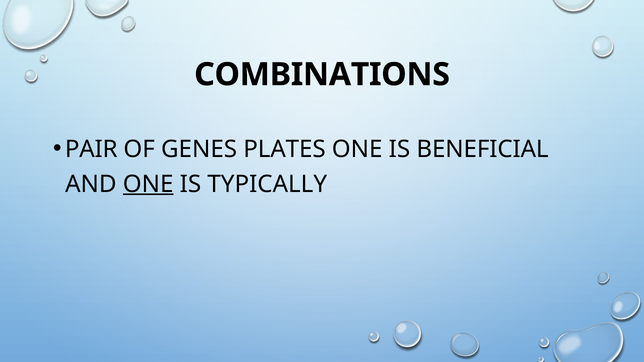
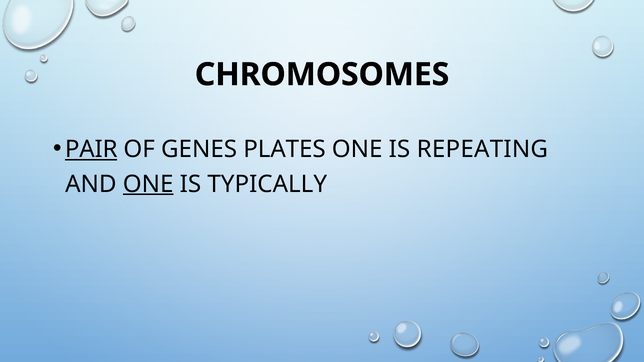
COMBINATIONS: COMBINATIONS -> CHROMOSOMES
PAIR underline: none -> present
BENEFICIAL: BENEFICIAL -> REPEATING
